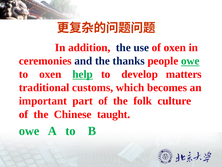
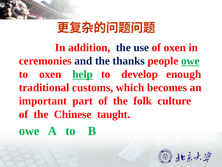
matters: matters -> enough
